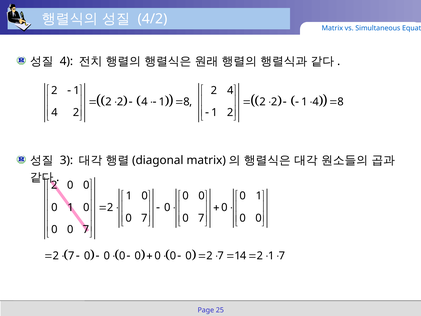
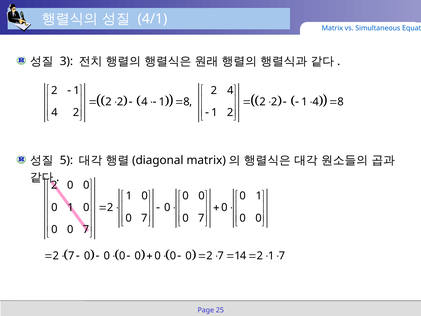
4/2: 4/2 -> 4/1
4 at (66, 61): 4 -> 3
3: 3 -> 5
